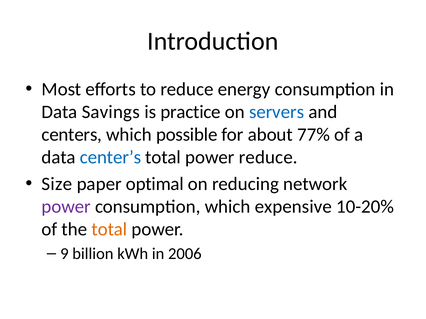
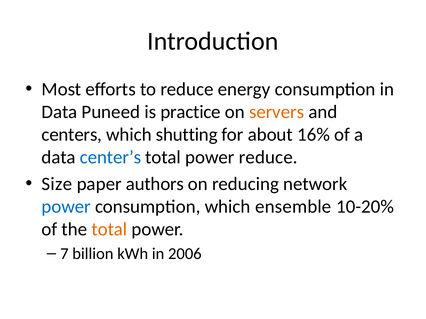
Savings: Savings -> Puneed
servers colour: blue -> orange
possible: possible -> shutting
77%: 77% -> 16%
optimal: optimal -> authors
power at (66, 207) colour: purple -> blue
expensive: expensive -> ensemble
9: 9 -> 7
